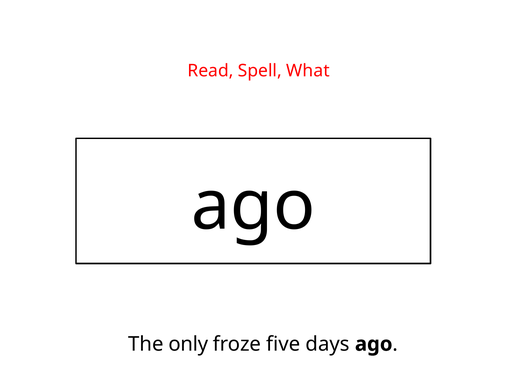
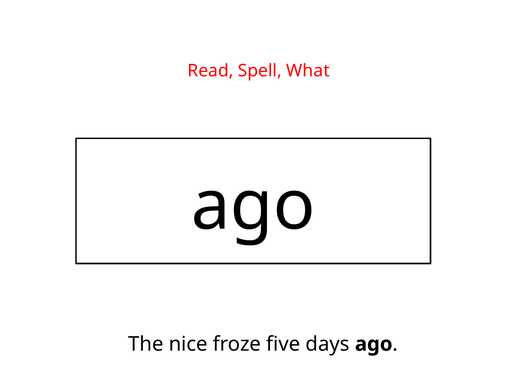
only: only -> nice
